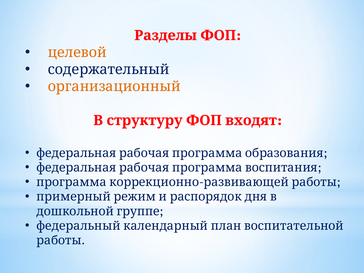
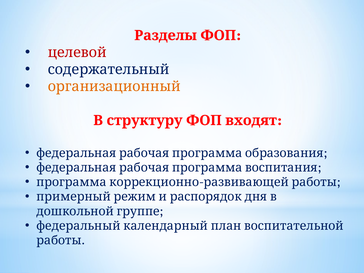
целевой colour: orange -> red
